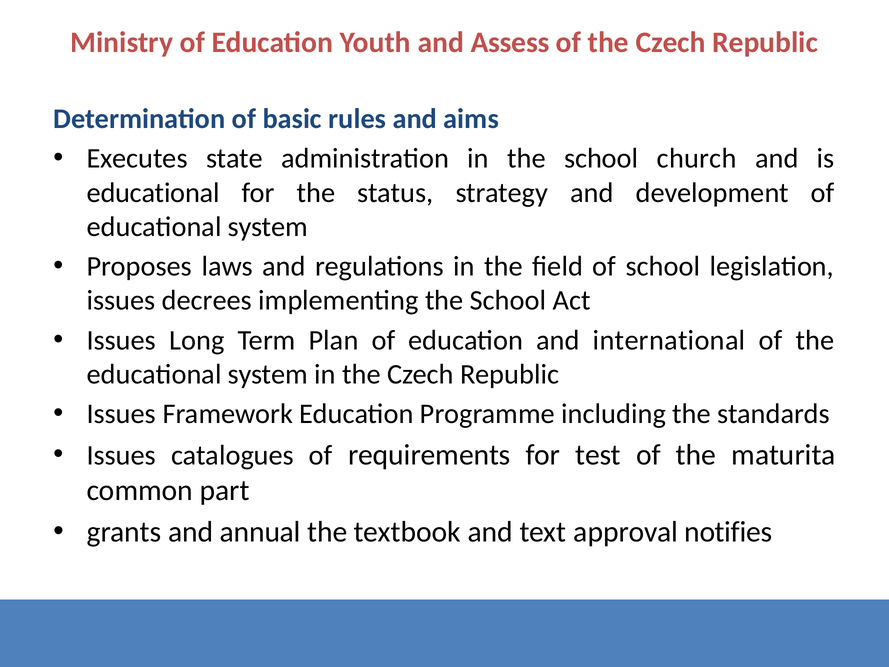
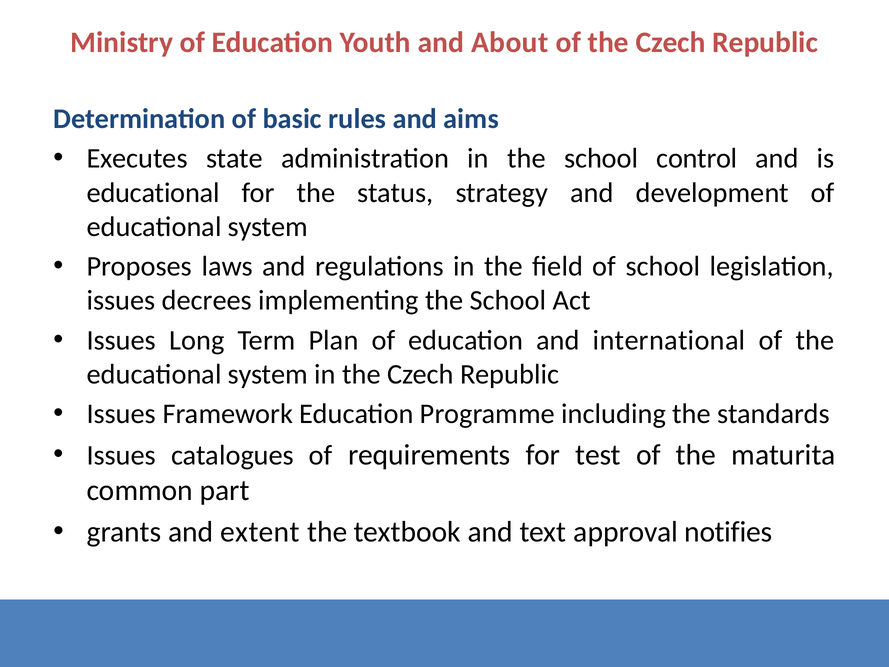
Assess: Assess -> About
church: church -> control
annual: annual -> extent
